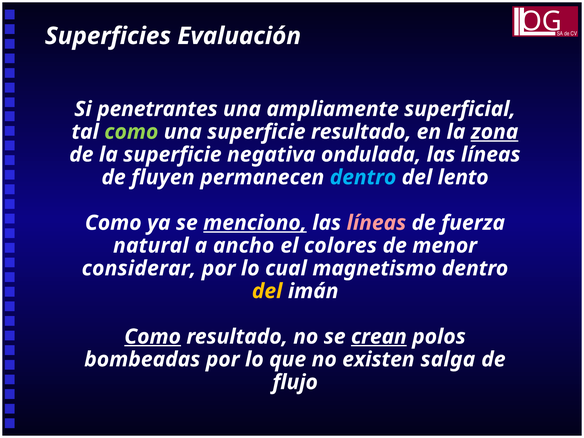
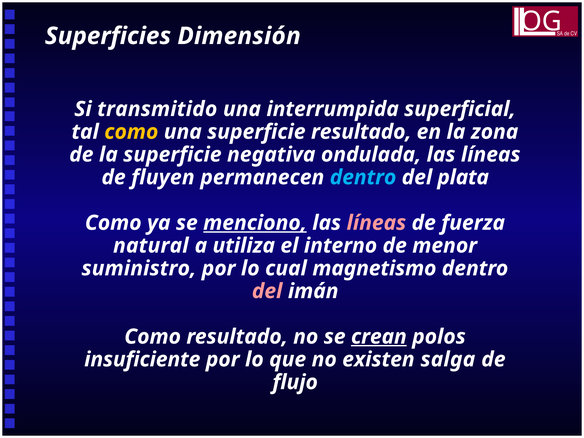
Evaluación: Evaluación -> Dimensión
penetrantes: penetrantes -> transmitido
ampliamente: ampliamente -> interrumpida
como at (131, 132) colour: light green -> yellow
zona underline: present -> none
lento: lento -> plata
ancho: ancho -> utiliza
colores: colores -> interno
considerar: considerar -> suministro
del at (267, 291) colour: yellow -> pink
Como at (153, 337) underline: present -> none
bombeadas: bombeadas -> insuficiente
